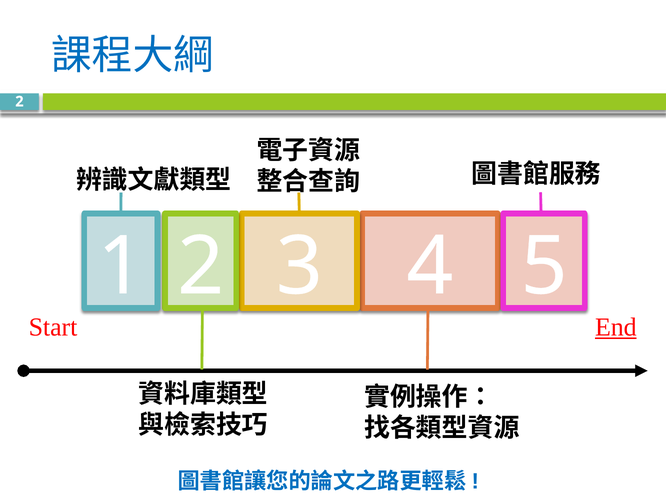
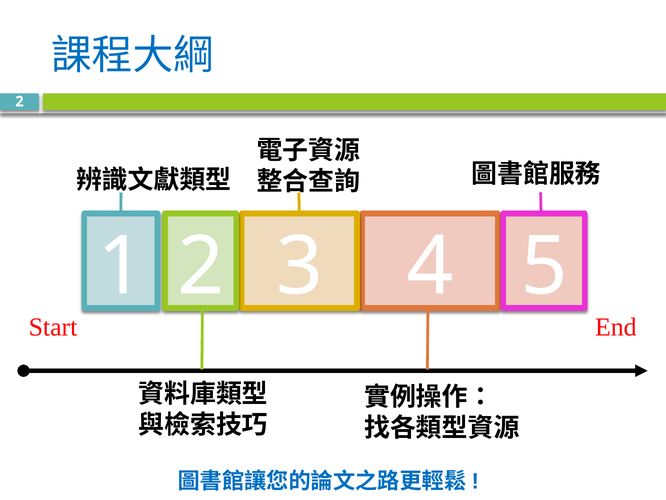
End underline: present -> none
